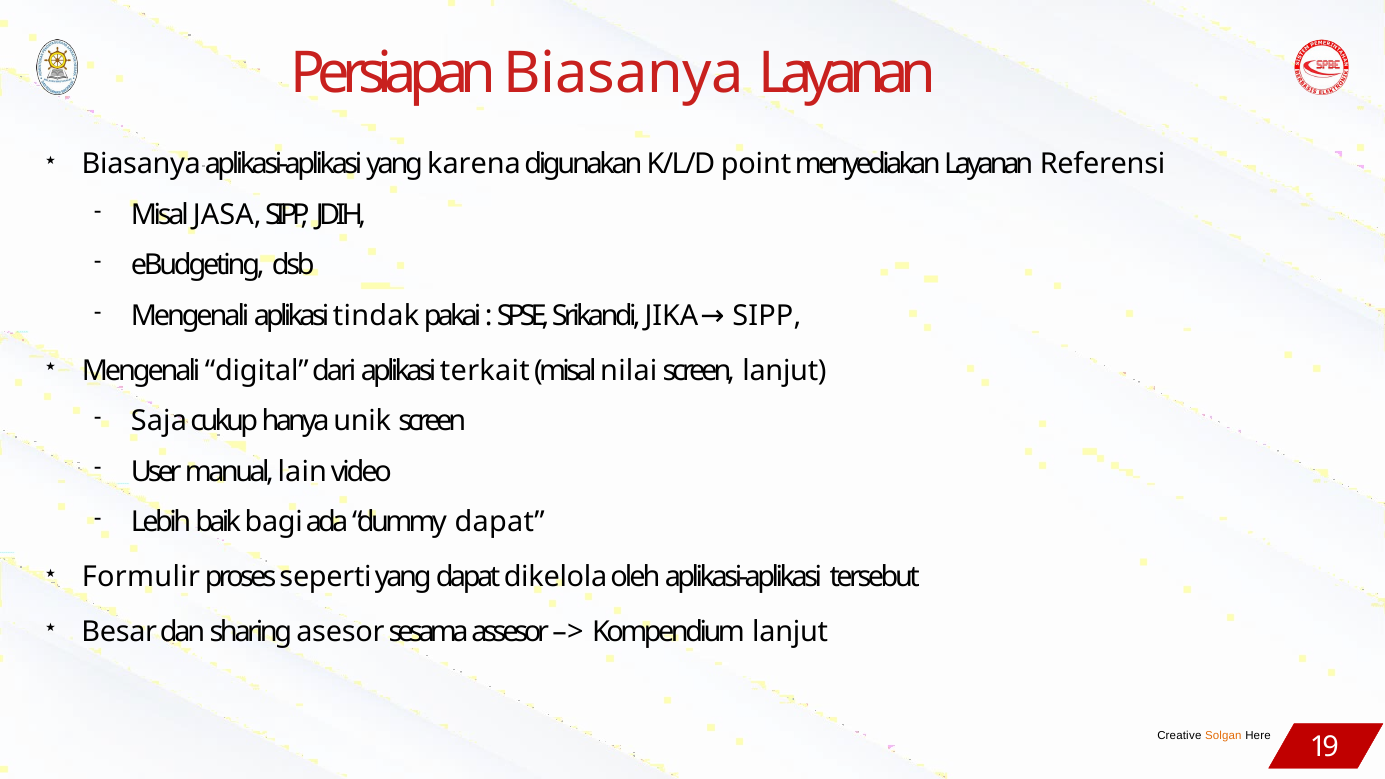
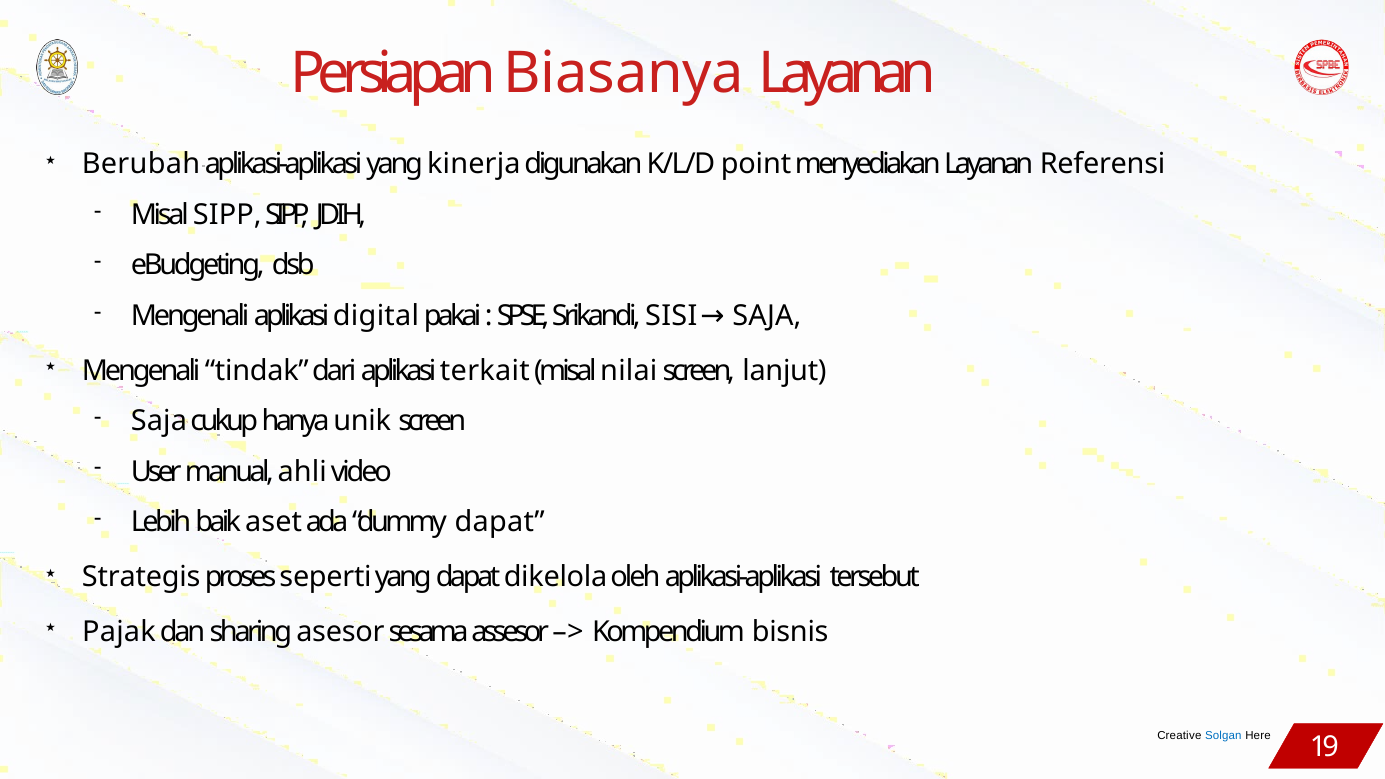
Biasanya at (141, 164): Biasanya -> Berubah
karena: karena -> kinerja
Misal JASA: JASA -> SIPP
tindak: tindak -> digital
JIKA: JIKA -> SISI
SIPP at (767, 316): SIPP -> SAJA
digital: digital -> tindak
lain: lain -> ahli
bagi: bagi -> aset
Formulir: Formulir -> Strategis
Besar: Besar -> Pajak
Kompendium lanjut: lanjut -> bisnis
Solgan colour: orange -> blue
